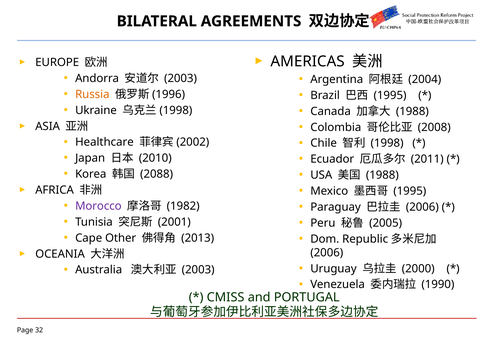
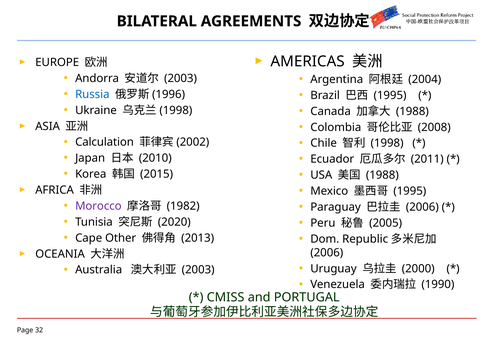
Russia colour: orange -> blue
Healthcare: Healthcare -> Calculation
2088: 2088 -> 2015
2001: 2001 -> 2020
